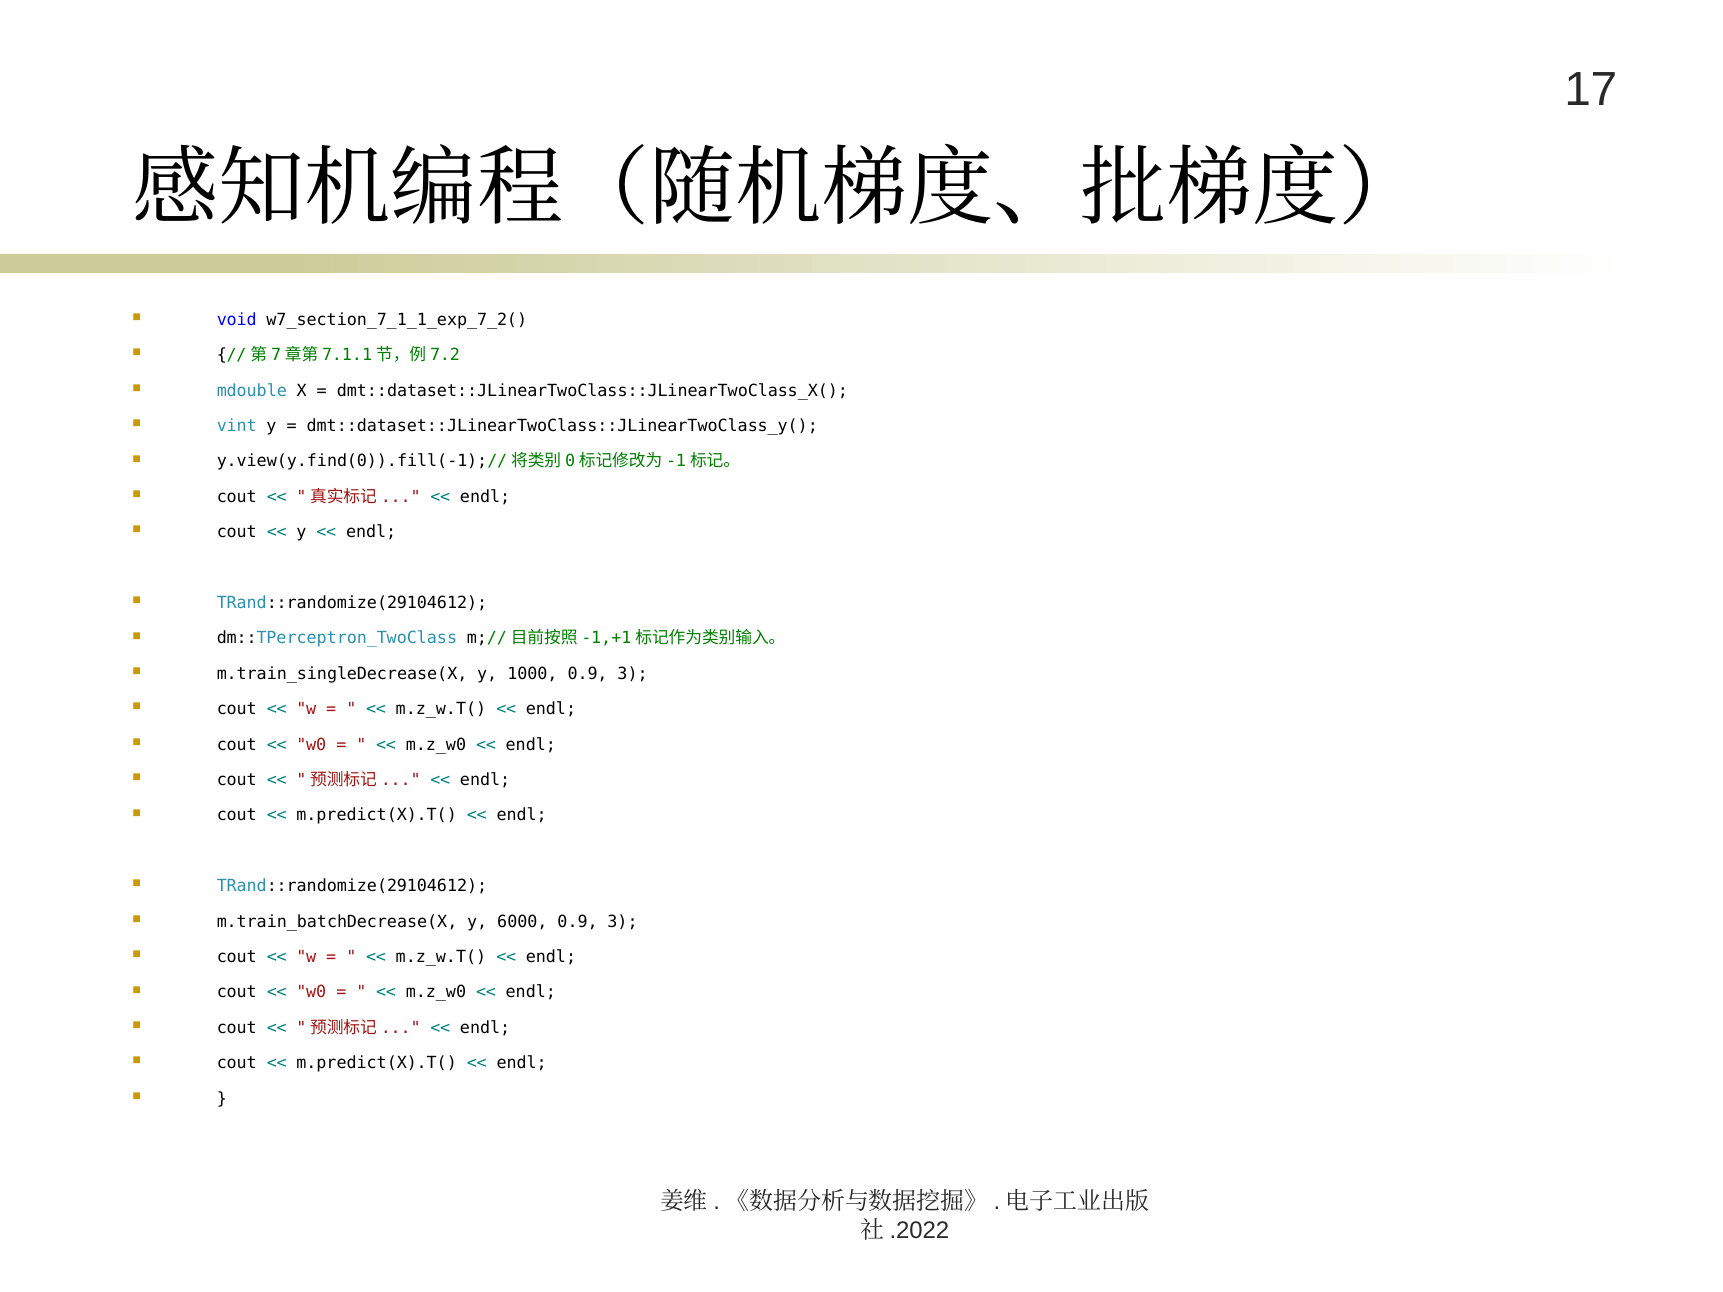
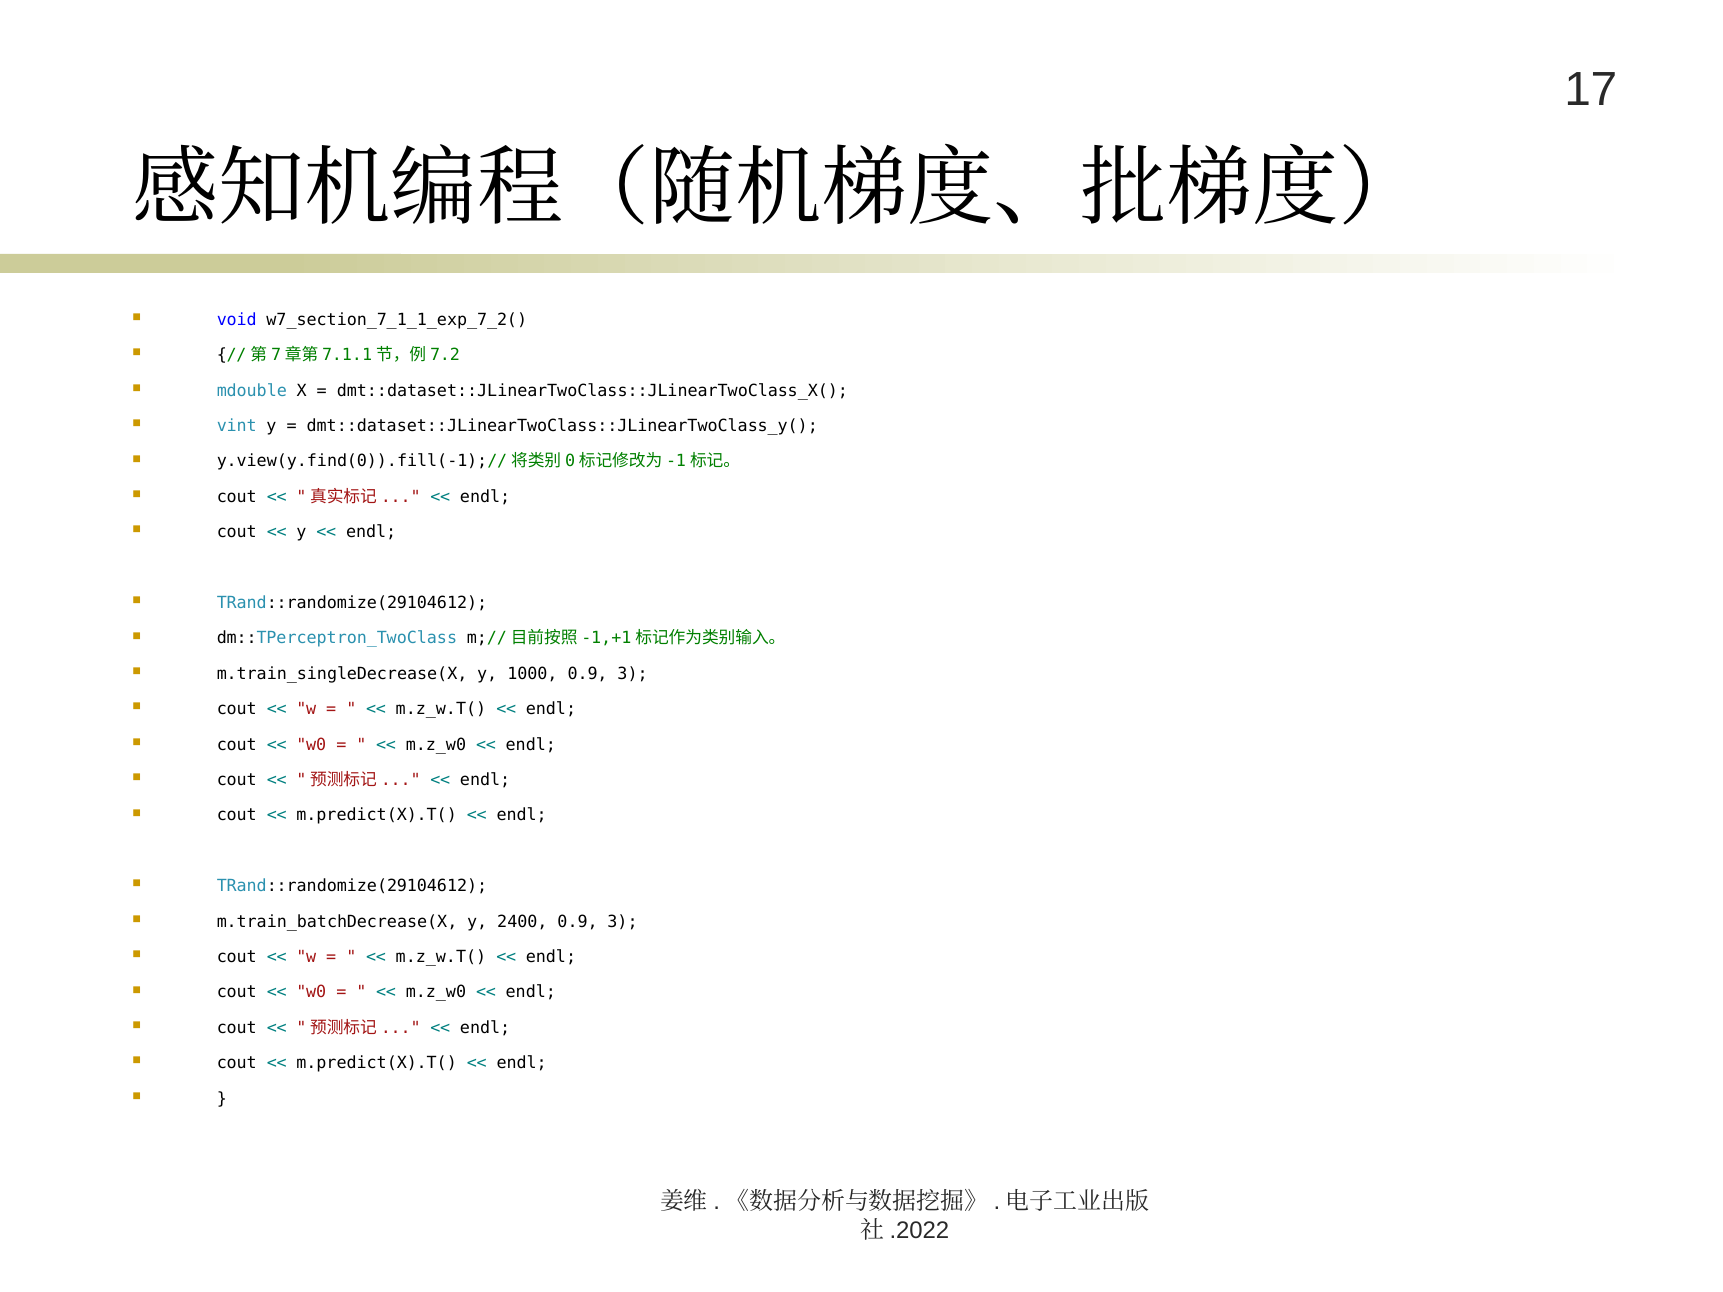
6000: 6000 -> 2400
